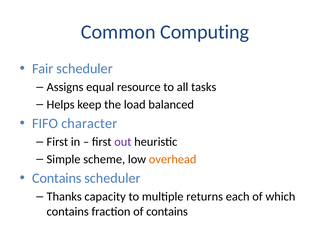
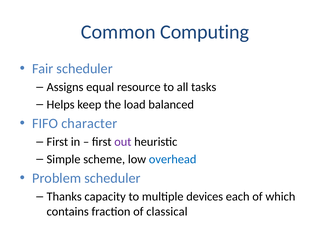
overhead colour: orange -> blue
Contains at (57, 179): Contains -> Problem
returns: returns -> devices
of contains: contains -> classical
